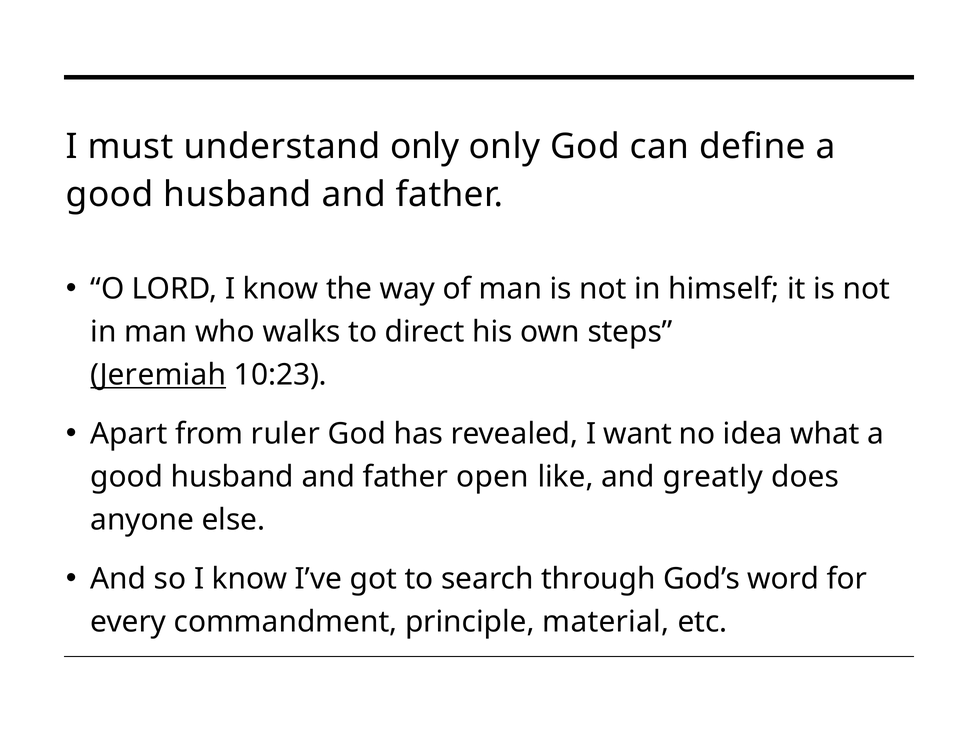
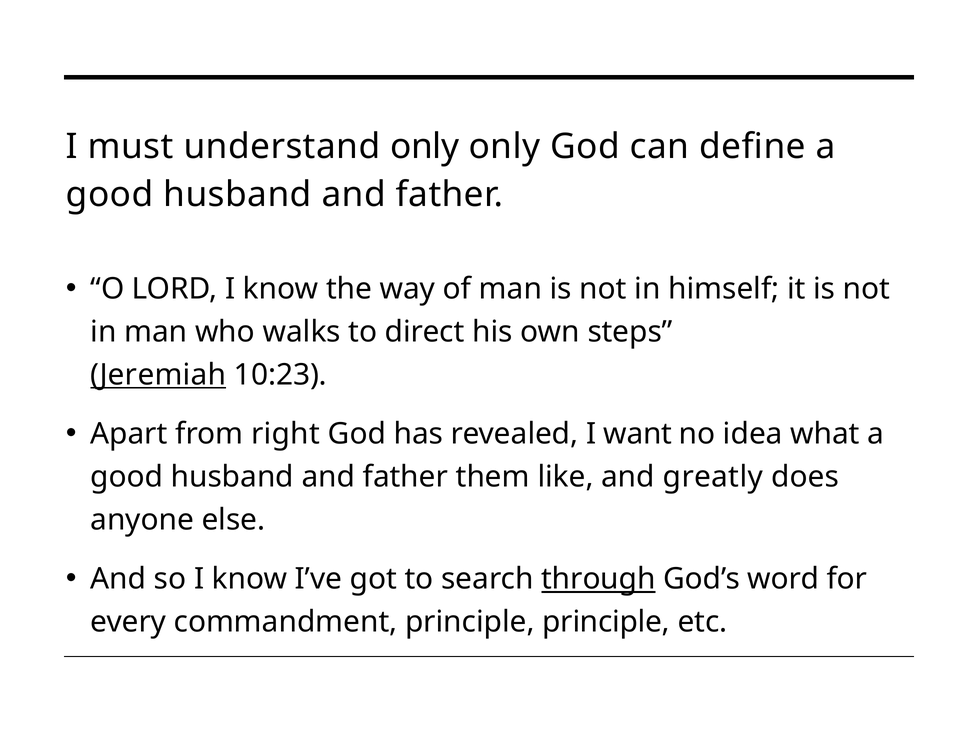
ruler: ruler -> right
open: open -> them
through underline: none -> present
principle material: material -> principle
